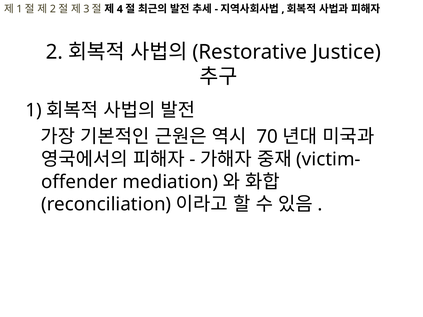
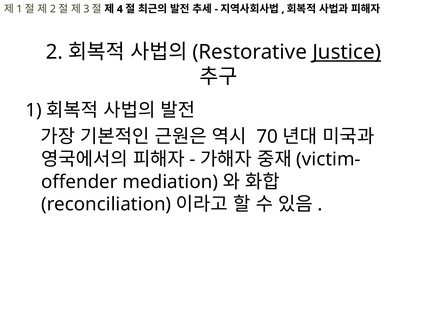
Justice underline: none -> present
